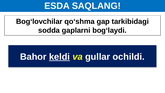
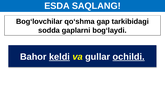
ochildi underline: none -> present
